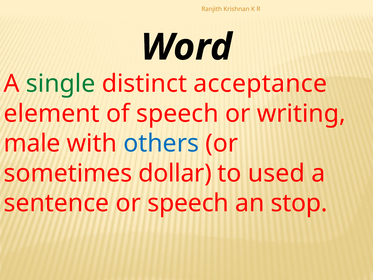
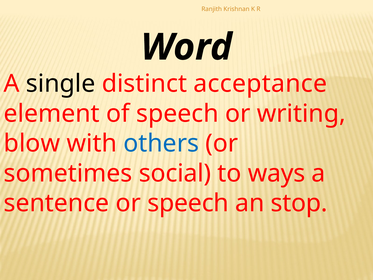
single colour: green -> black
male: male -> blow
dollar: dollar -> social
used: used -> ways
